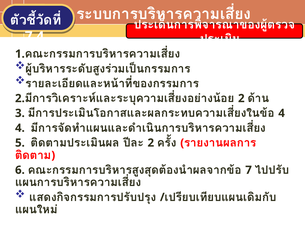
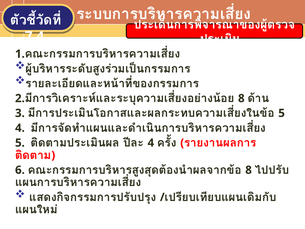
2 at (241, 98): 2 -> 8
4 at (282, 113): 4 -> 5
2 at (151, 143): 2 -> 4
7 at (249, 170): 7 -> 8
